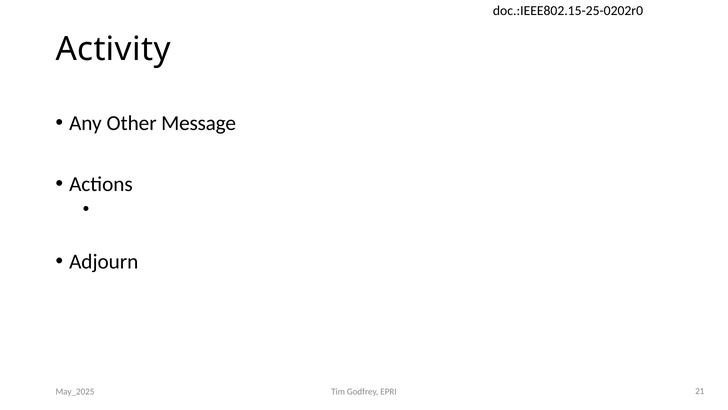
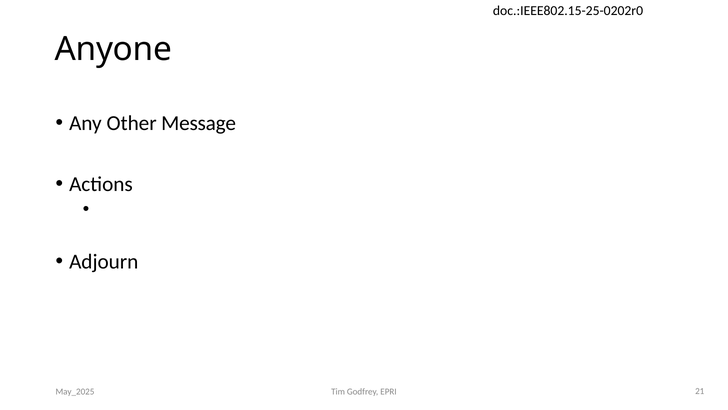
Activity: Activity -> Anyone
